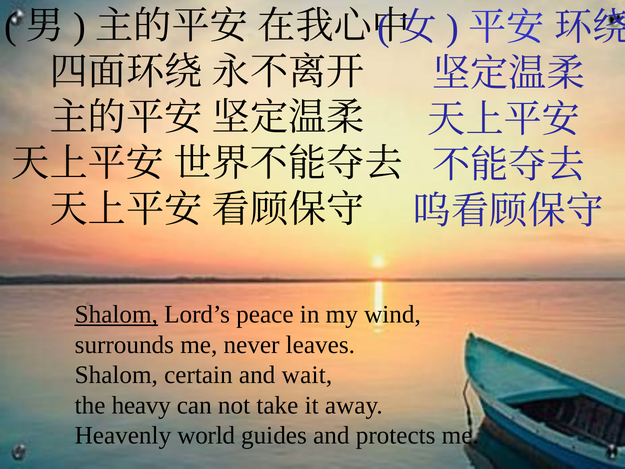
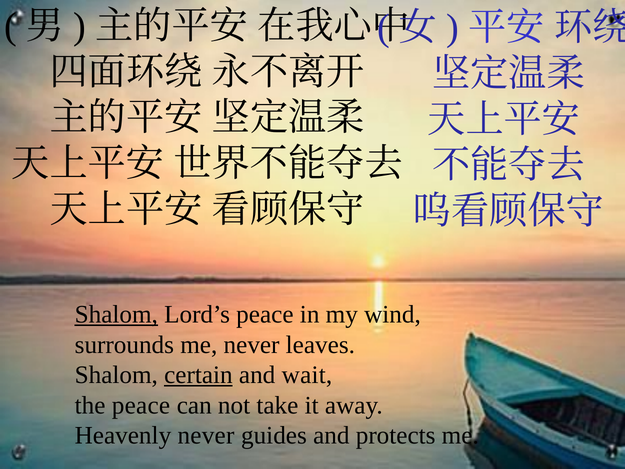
certain underline: none -> present
the heavy: heavy -> peace
Heavenly world: world -> never
